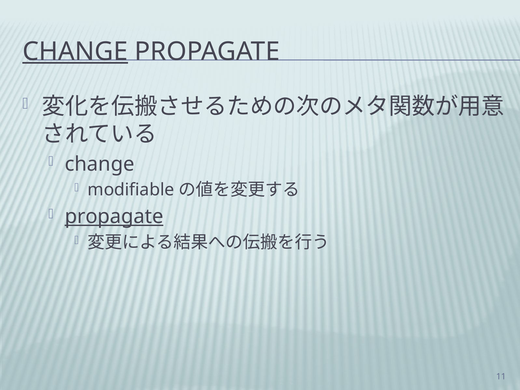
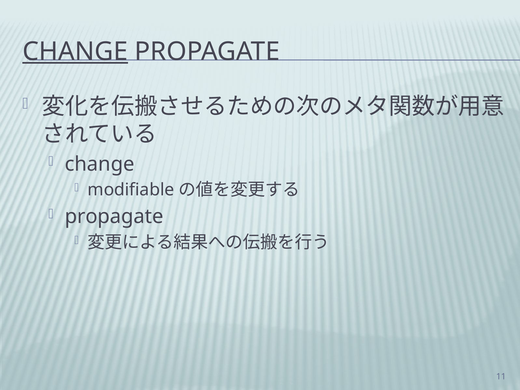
propagate at (114, 217) underline: present -> none
